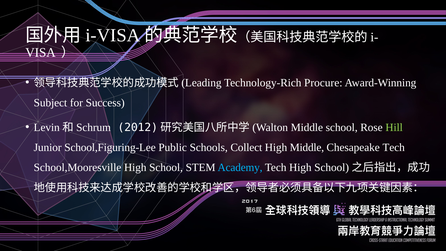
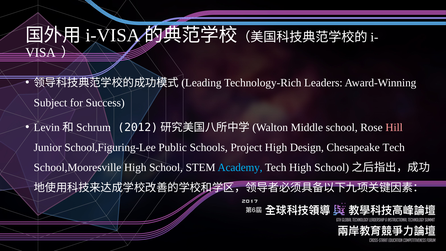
Procure: Procure -> Leaders
Hill colour: light green -> pink
Collect: Collect -> Project
High Middle: Middle -> Design
